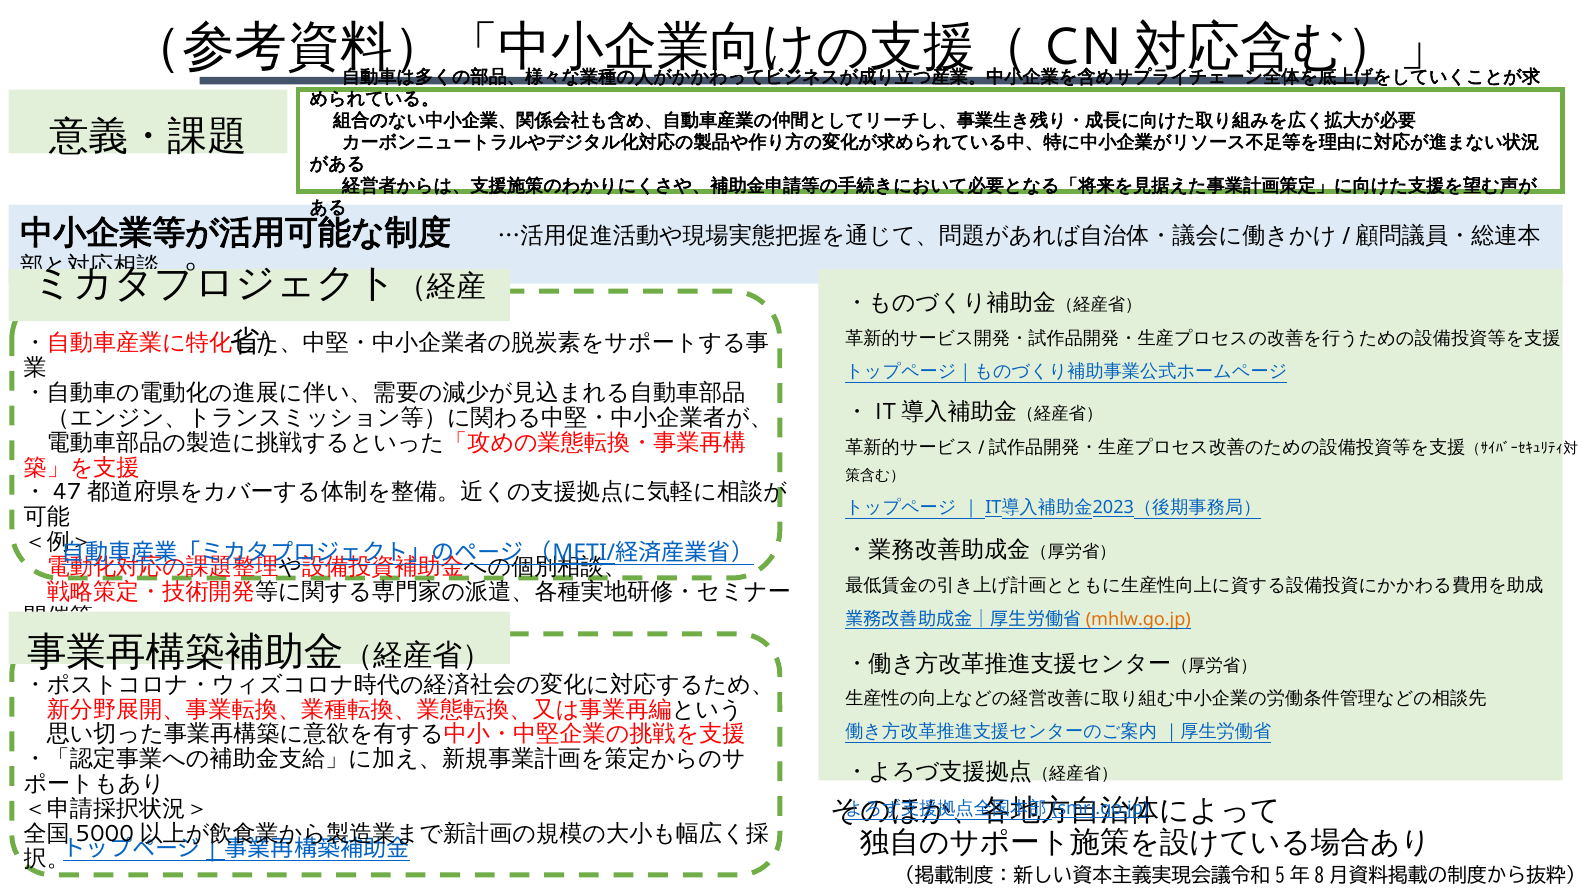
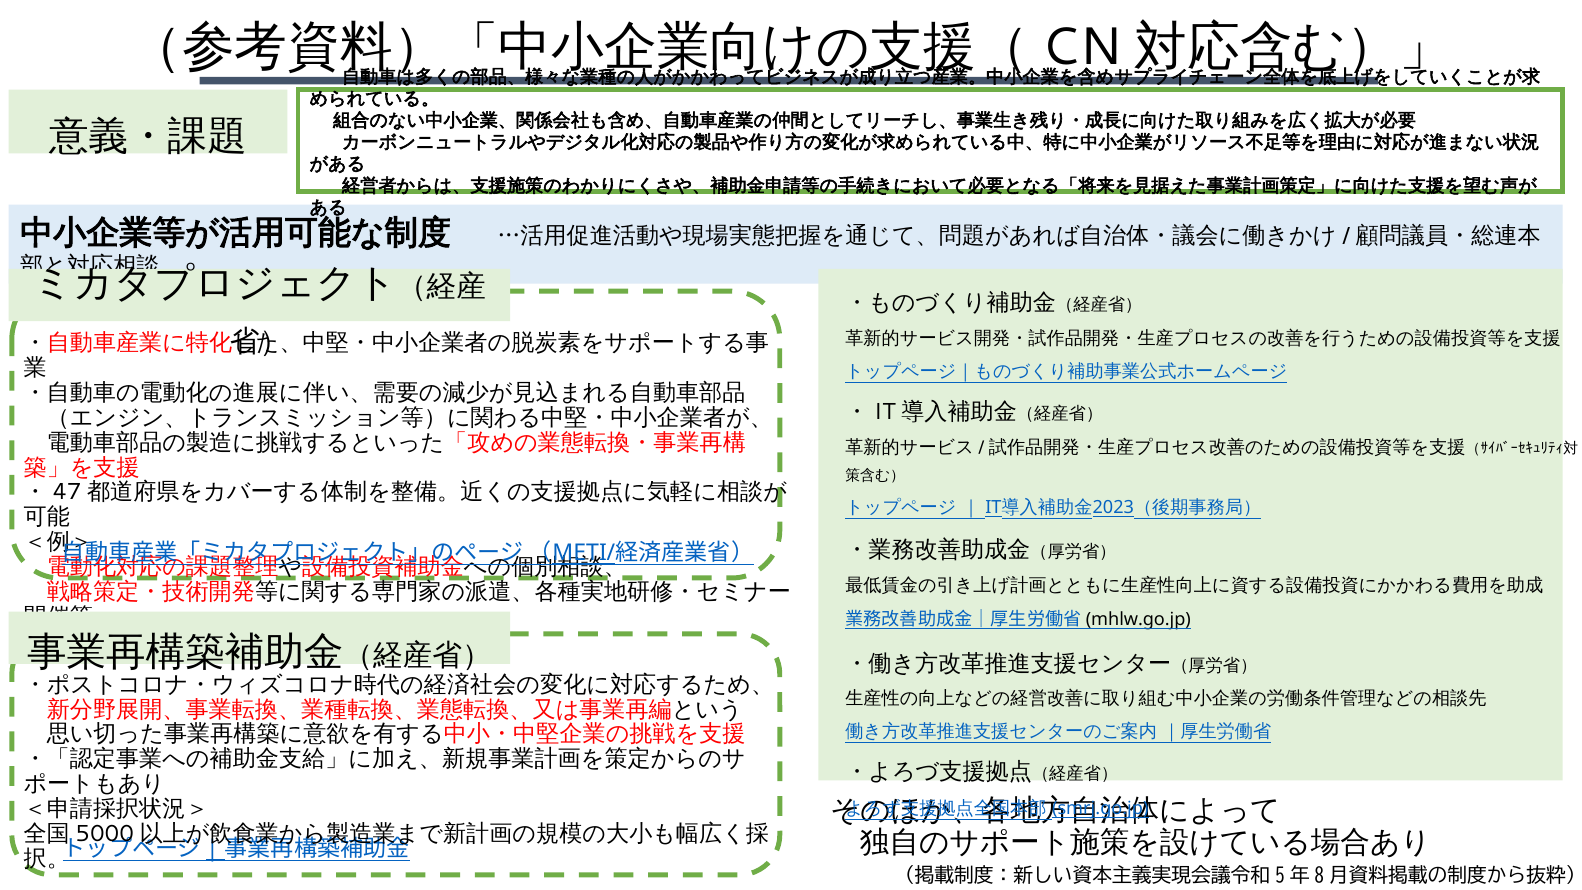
mhlw.go.jp colour: orange -> black
